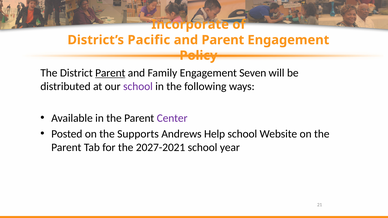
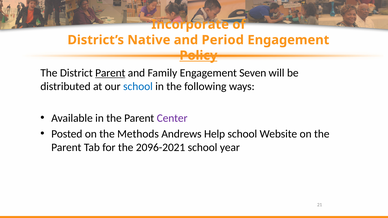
Pacific: Pacific -> Native
and Parent: Parent -> Period
Policy underline: none -> present
school at (138, 87) colour: purple -> blue
Supports: Supports -> Methods
2027-2021: 2027-2021 -> 2096-2021
